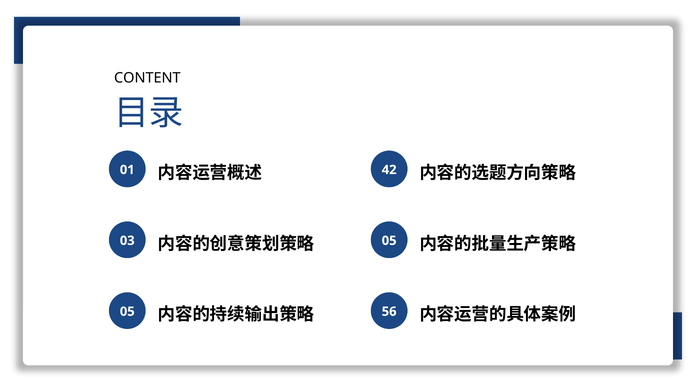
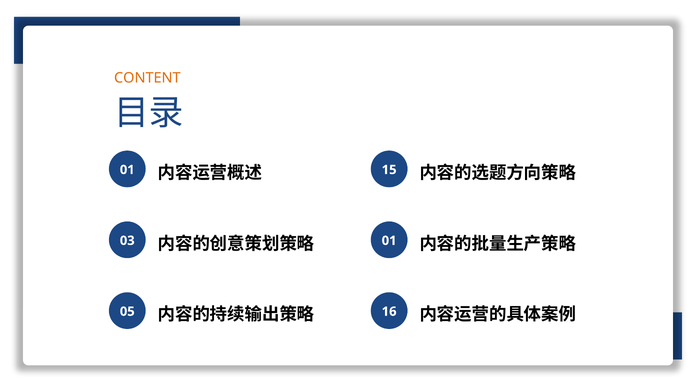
CONTENT colour: black -> orange
42: 42 -> 15
05 at (389, 241): 05 -> 01
56: 56 -> 16
